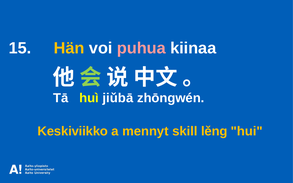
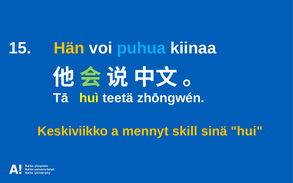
puhua colour: pink -> light blue
jiǔbā: jiǔbā -> teetä
lěng: lěng -> sinä
